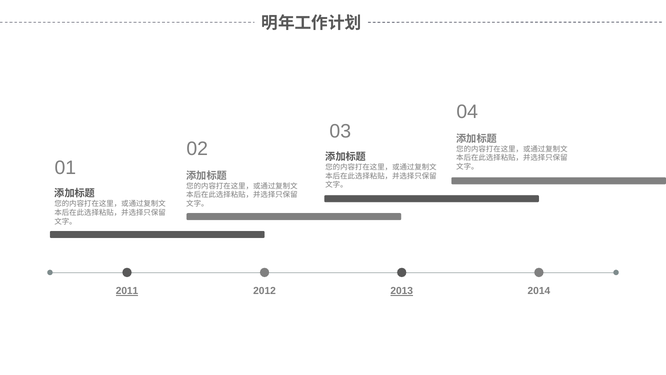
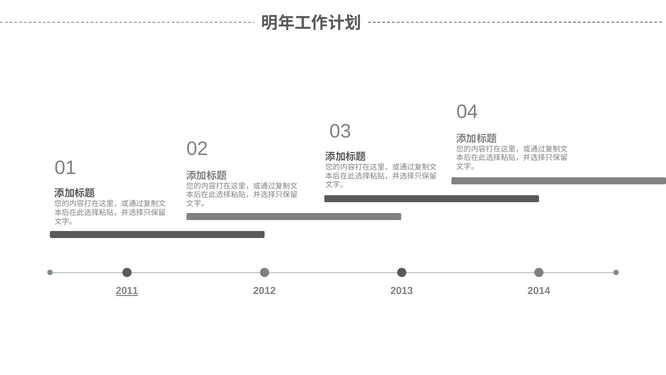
2013 underline: present -> none
